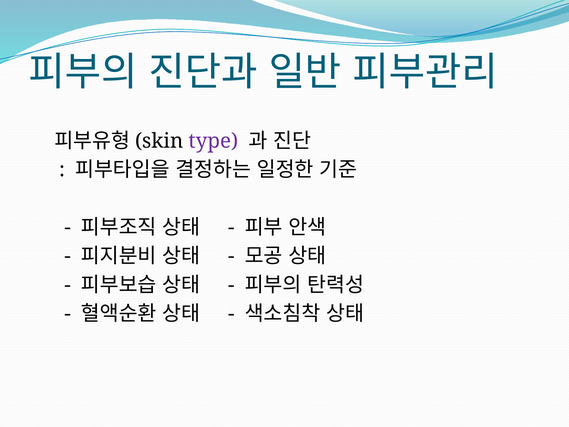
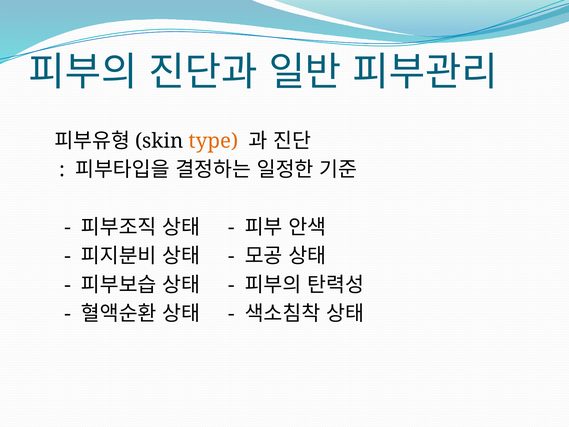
type colour: purple -> orange
